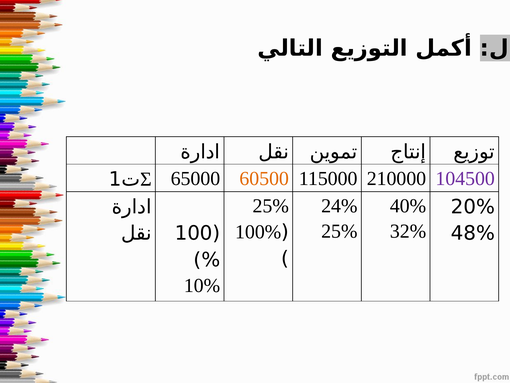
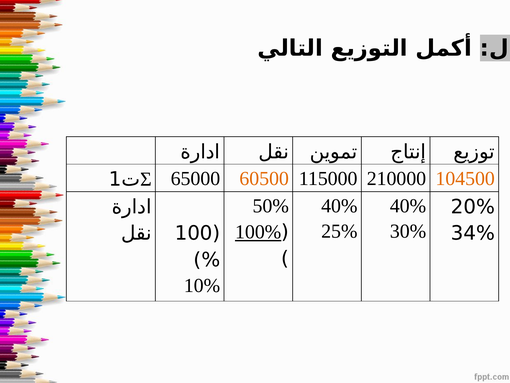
104500 colour: purple -> orange
25% at (271, 206): 25% -> 50%
24% at (339, 206): 24% -> 40%
32%: 32% -> 30%
100% underline: none -> present
48%: 48% -> 34%
